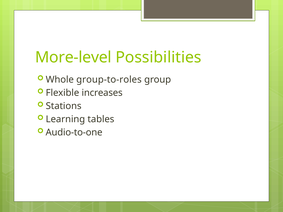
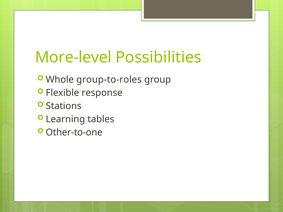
increases: increases -> response
Audio-to-one: Audio-to-one -> Other-to-one
